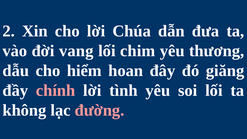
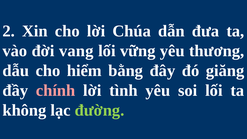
chim: chim -> vững
hoan: hoan -> bằng
đường colour: pink -> light green
